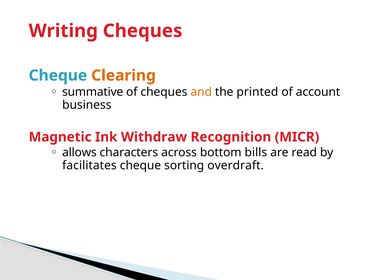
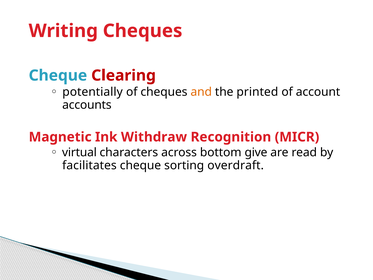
Clearing colour: orange -> red
summative: summative -> potentially
business: business -> accounts
allows: allows -> virtual
bills: bills -> give
